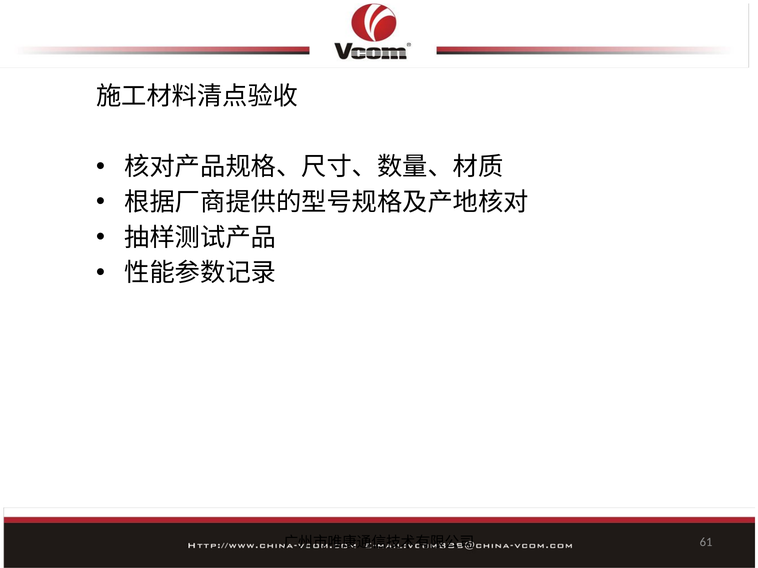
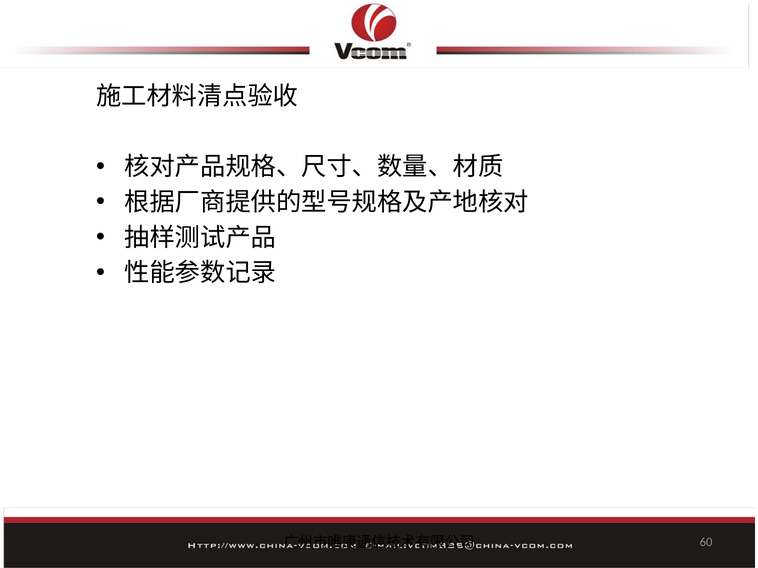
61: 61 -> 60
